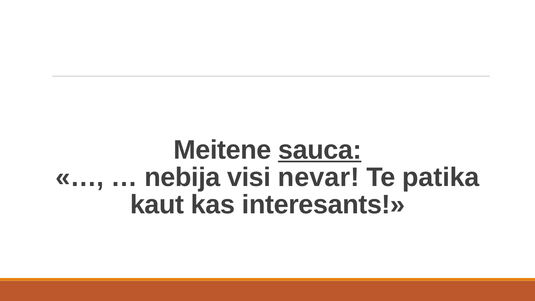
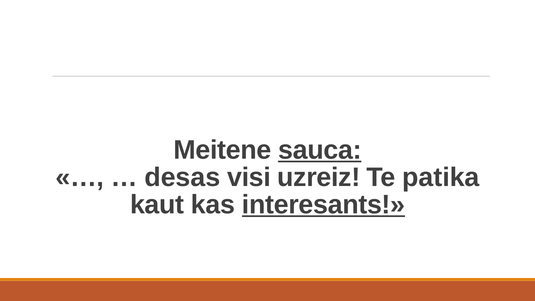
nebija: nebija -> desas
nevar: nevar -> uzreiz
interesants underline: none -> present
